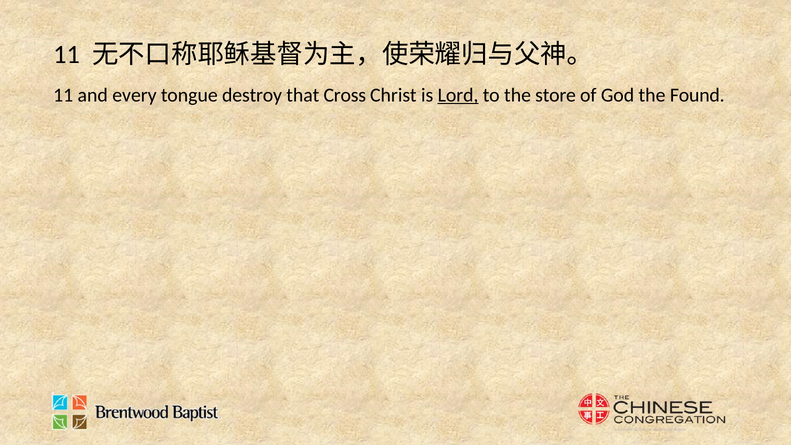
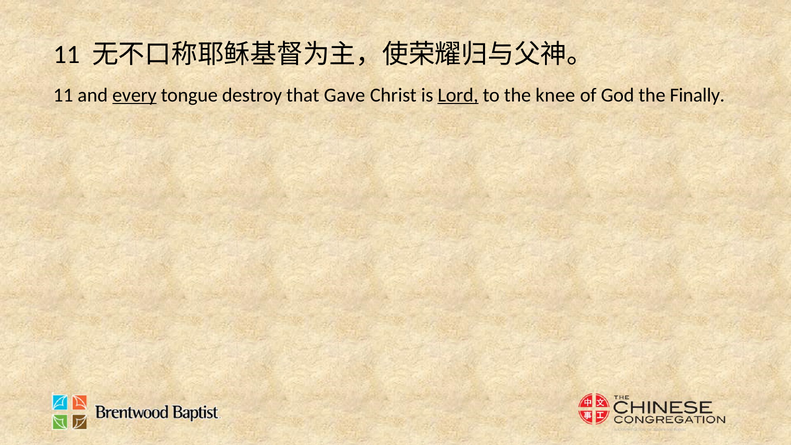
every underline: none -> present
Cross: Cross -> Gave
store: store -> knee
Found: Found -> Finally
